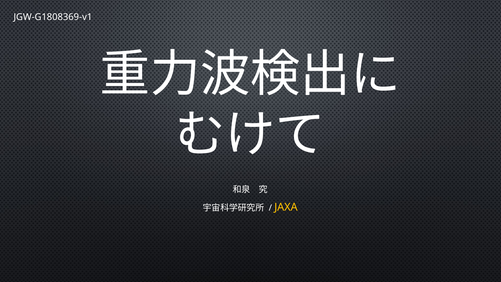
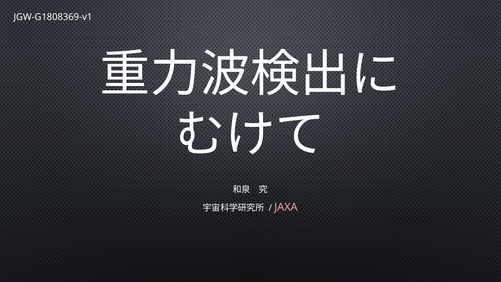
JAXA colour: yellow -> pink
